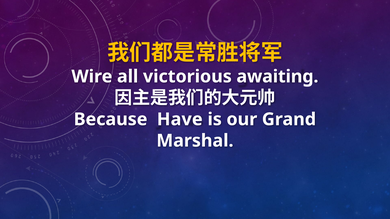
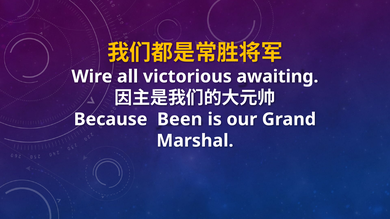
Have: Have -> Been
